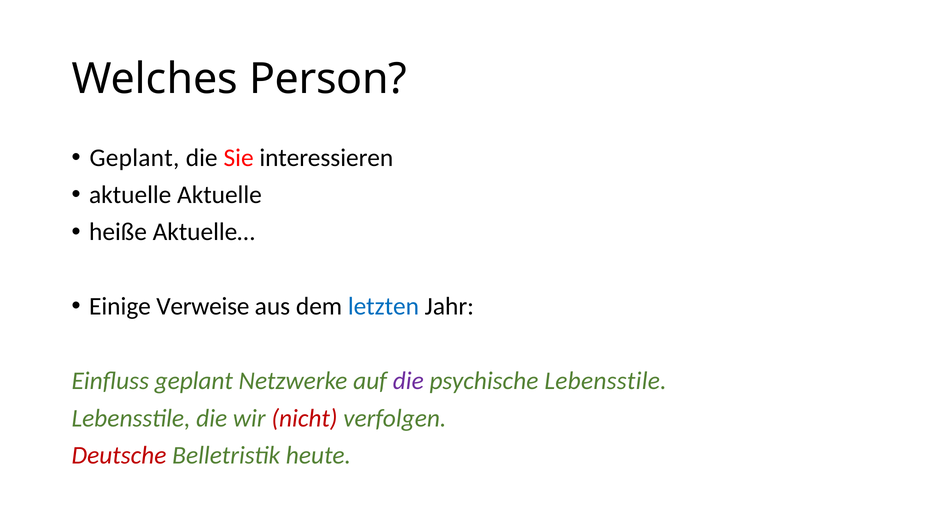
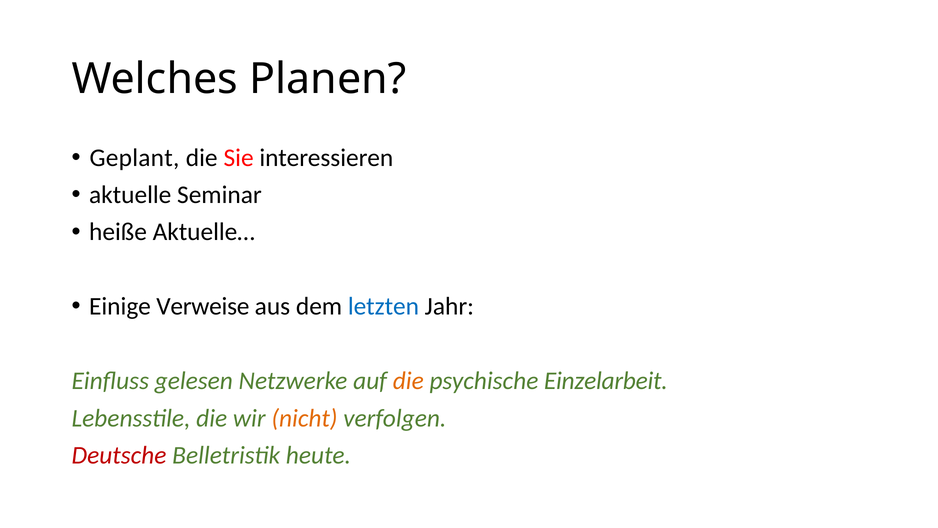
Person: Person -> Planen
aktuelle Aktuelle: Aktuelle -> Seminar
Einfluss geplant: geplant -> gelesen
die at (408, 381) colour: purple -> orange
psychische Lebensstile: Lebensstile -> Einzelarbeit
nicht colour: red -> orange
